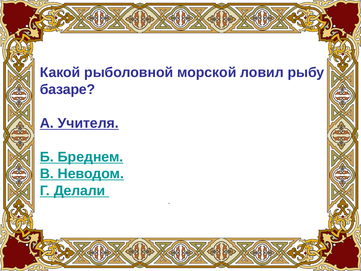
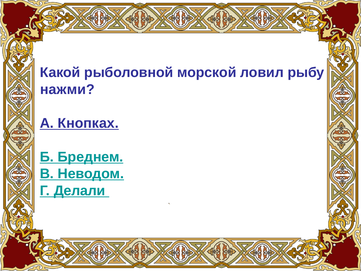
базаре: базаре -> нажми
Учителя: Учителя -> Кнопках
